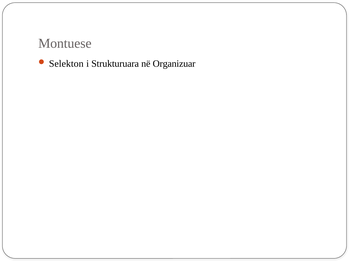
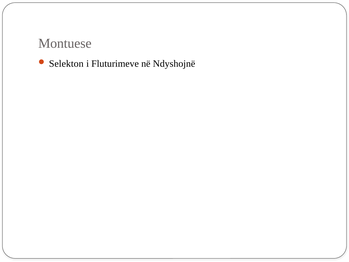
Strukturuara: Strukturuara -> Fluturimeve
Organizuar: Organizuar -> Ndyshojnë
